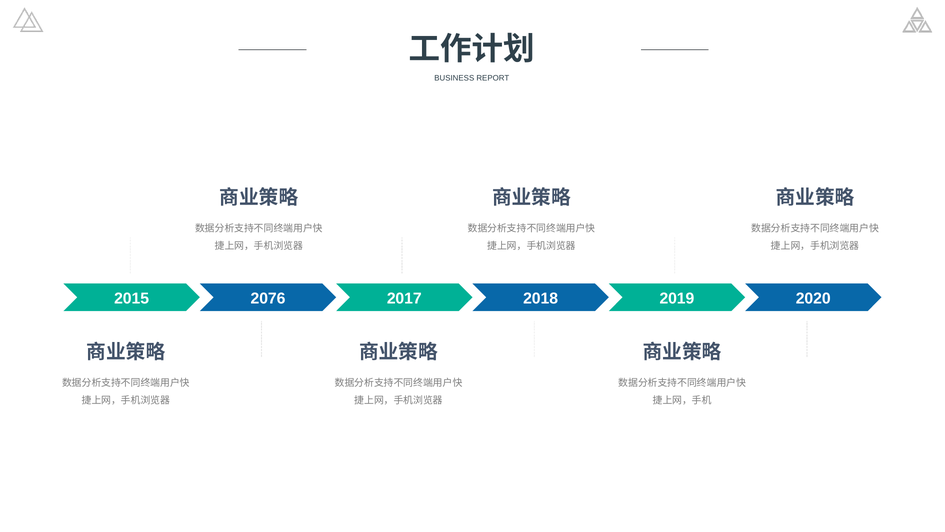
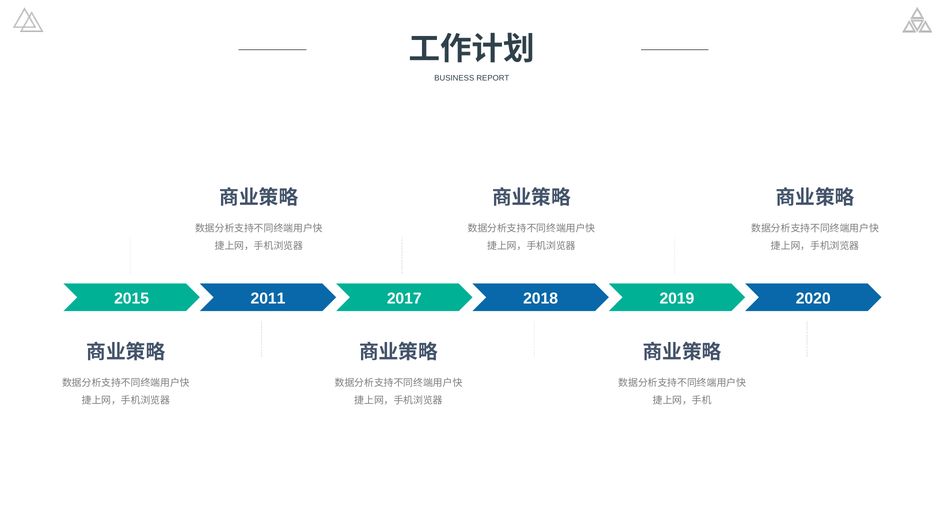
2076: 2076 -> 2011
